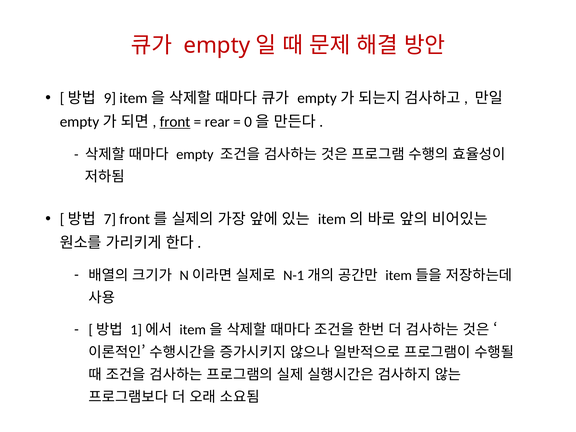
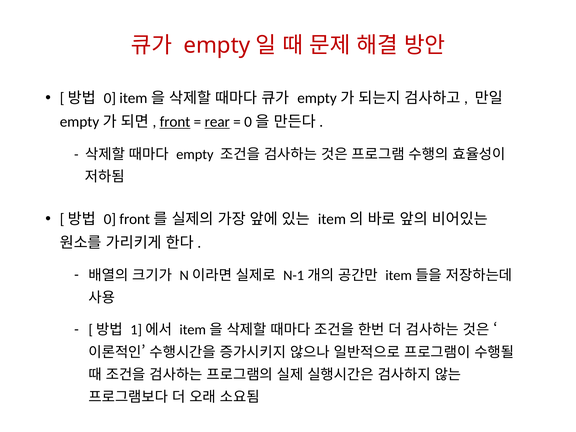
9 at (110, 98): 9 -> 0
rear underline: none -> present
7 at (110, 219): 7 -> 0
